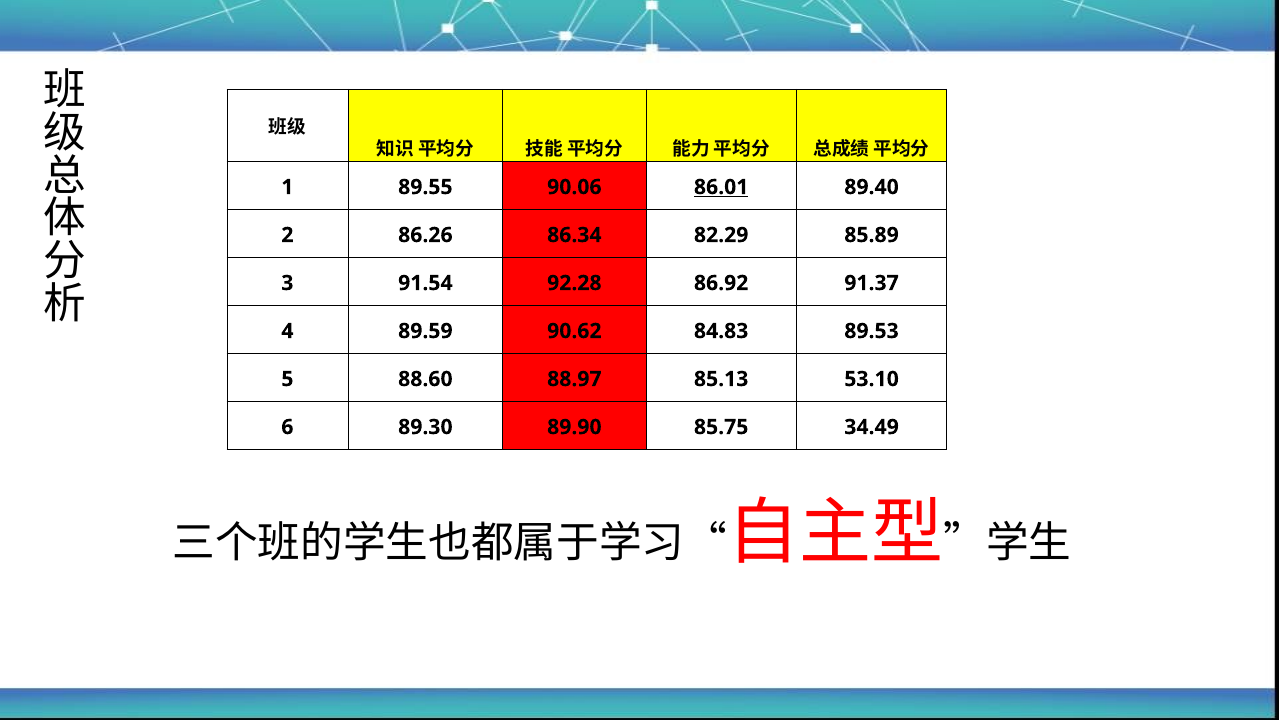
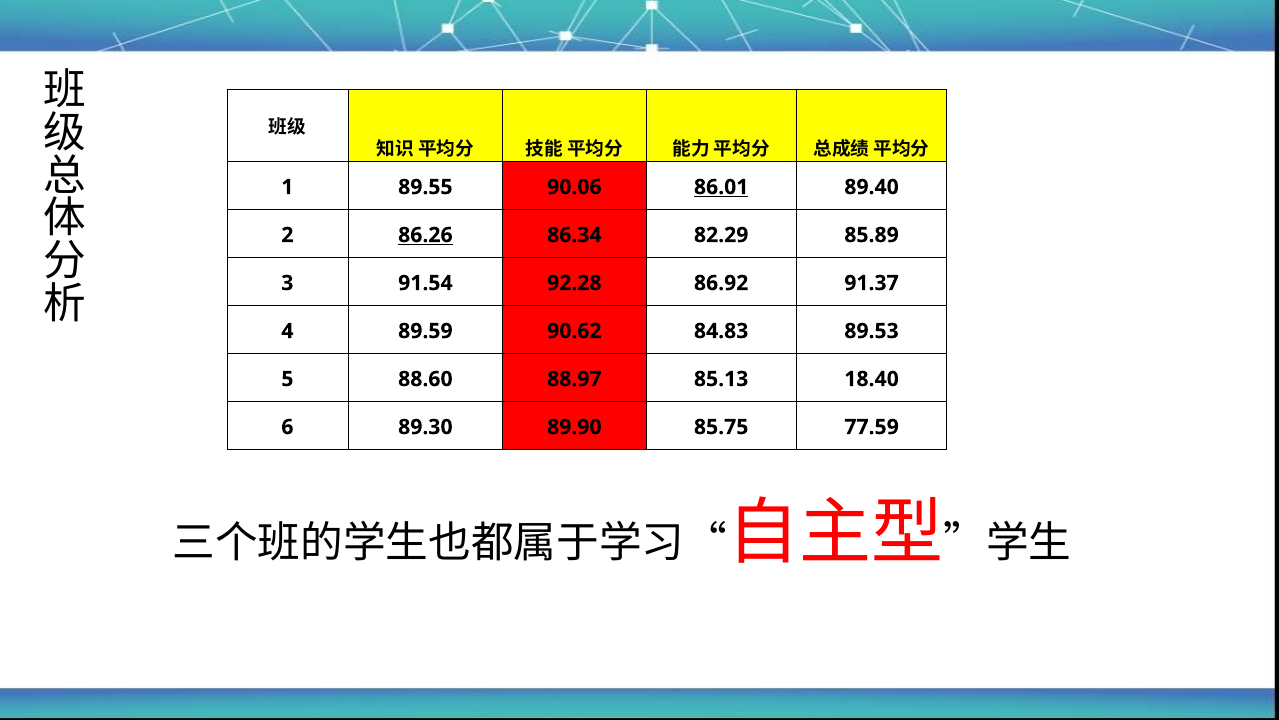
86.26 underline: none -> present
53.10: 53.10 -> 18.40
34.49: 34.49 -> 77.59
